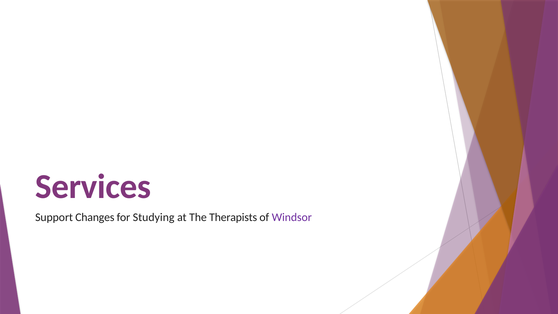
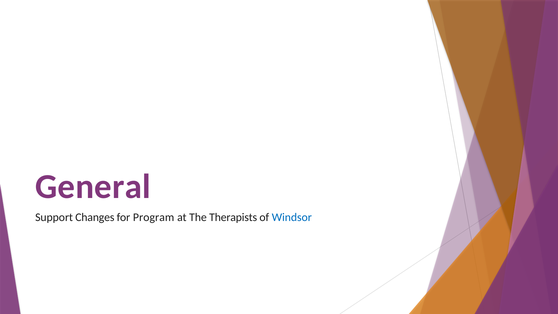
Services: Services -> General
Studying: Studying -> Program
Windsor colour: purple -> blue
